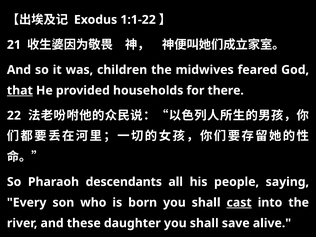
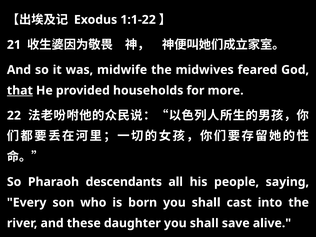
children: children -> midwife
there: there -> more
cast underline: present -> none
